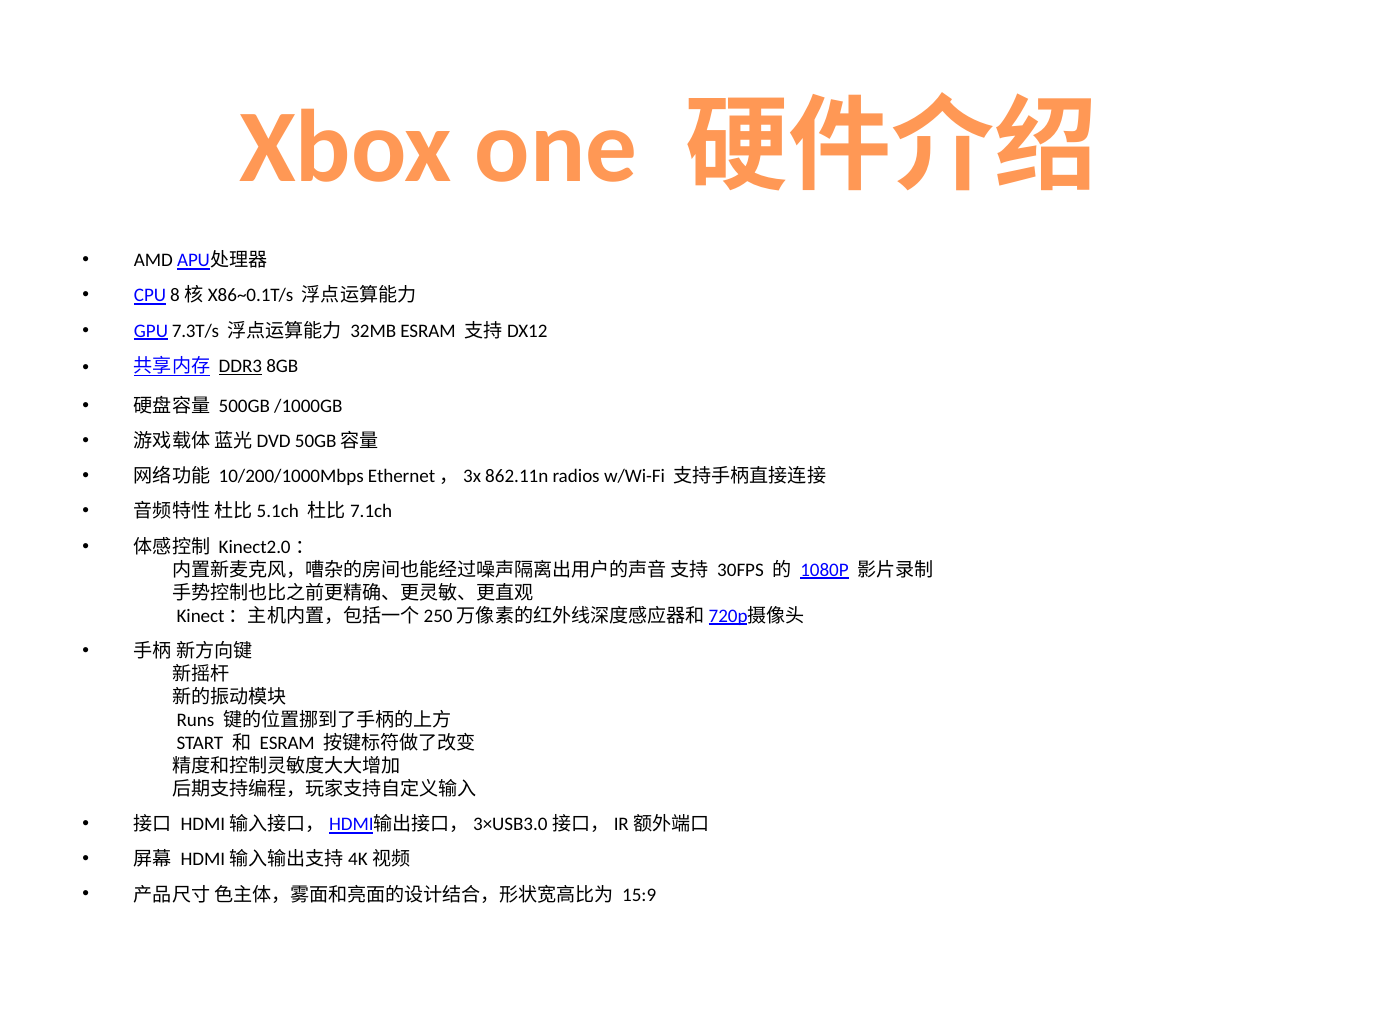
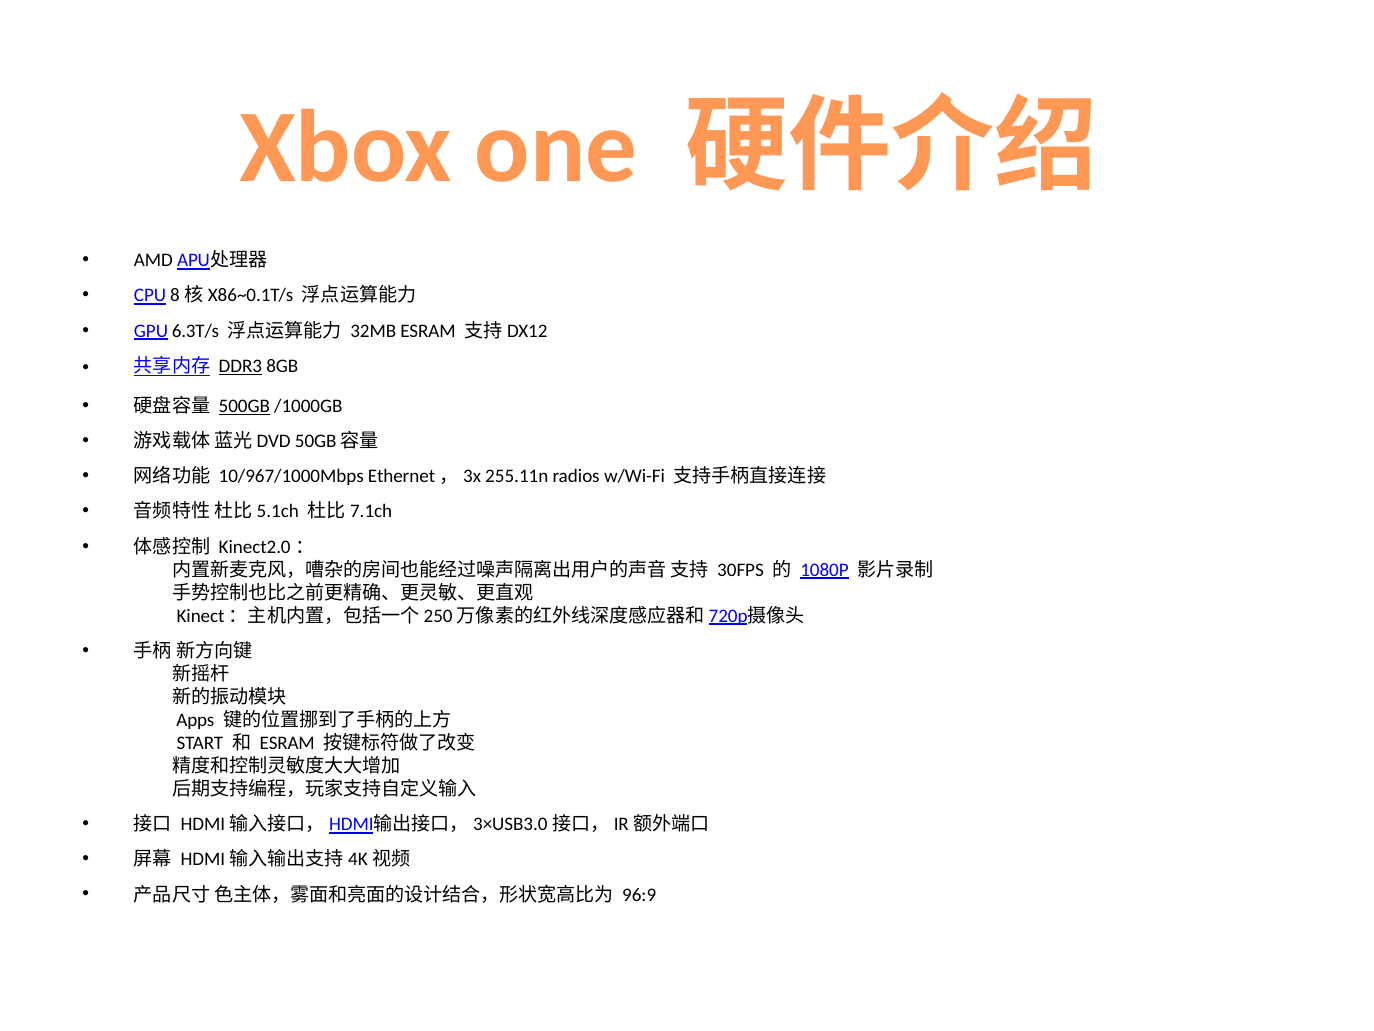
7.3T/s: 7.3T/s -> 6.3T/s
500GB underline: none -> present
10/200/1000Mbps: 10/200/1000Mbps -> 10/967/1000Mbps
862.11n: 862.11n -> 255.11n
Runs: Runs -> Apps
15:9: 15:9 -> 96:9
